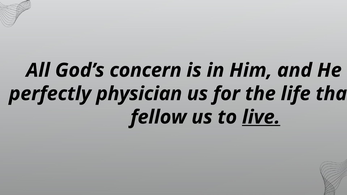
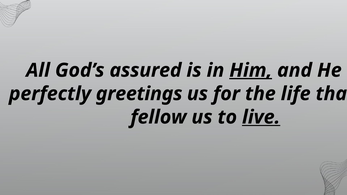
concern: concern -> assured
Him underline: none -> present
physician: physician -> greetings
